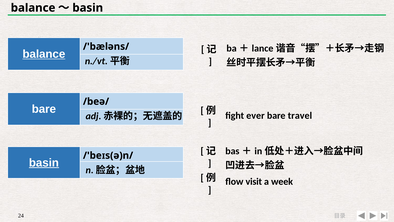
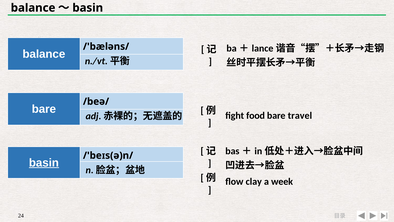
balance at (44, 54) underline: present -> none
ever: ever -> food
visit: visit -> clay
